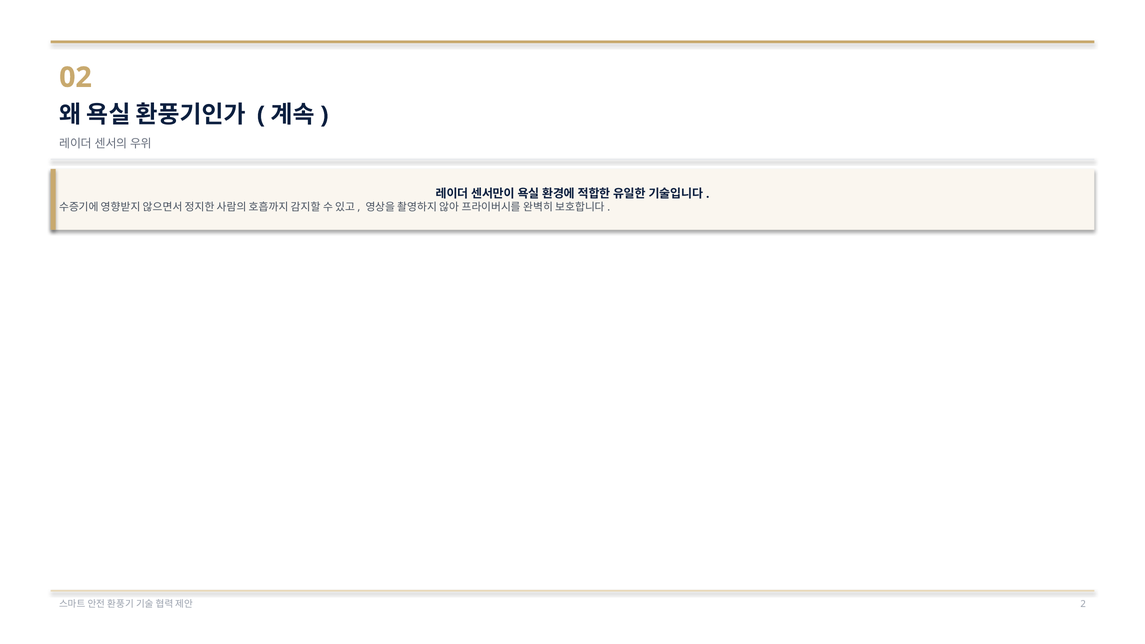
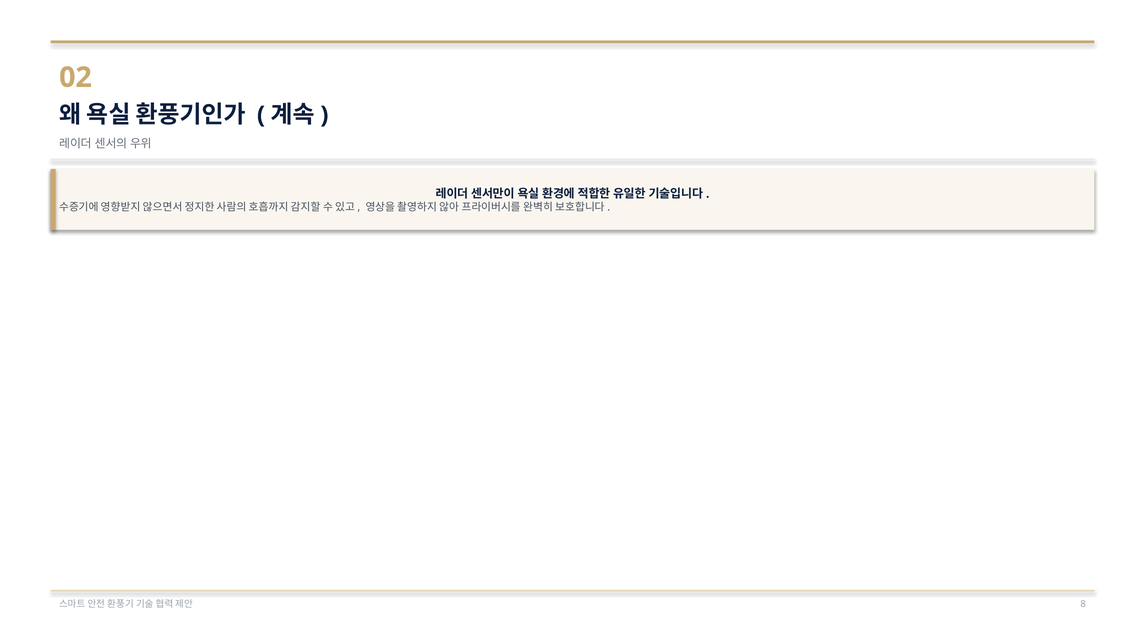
2: 2 -> 8
